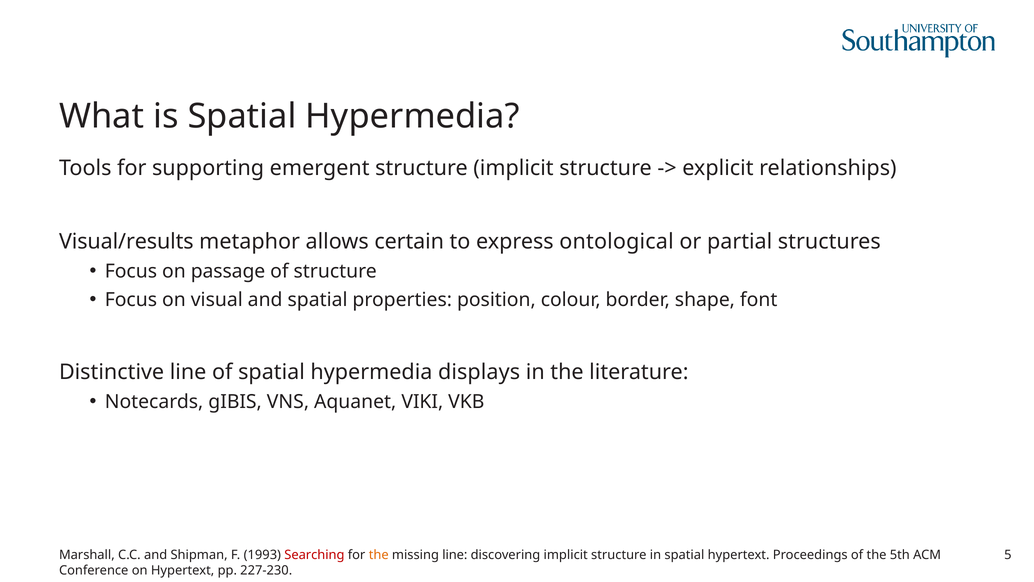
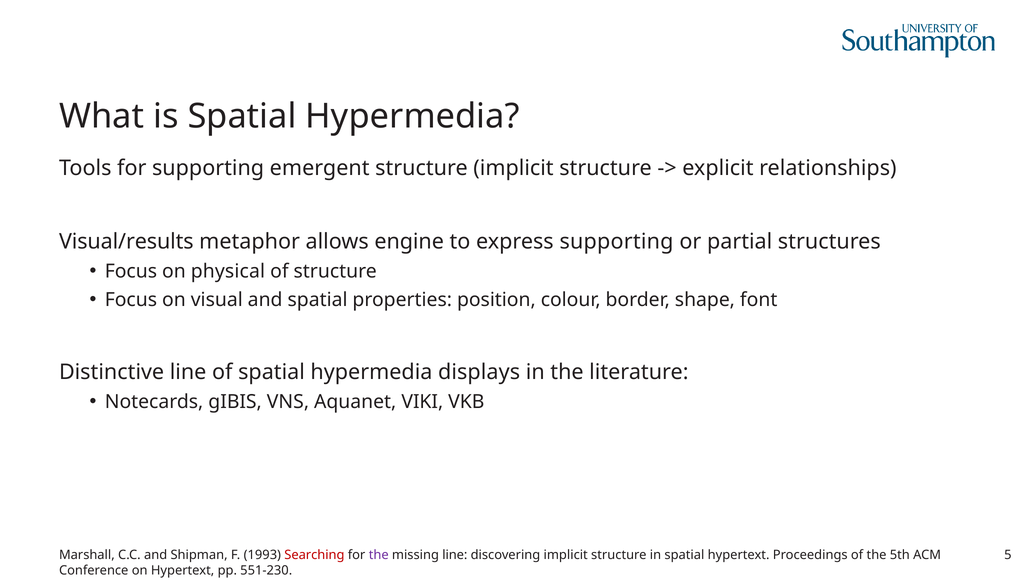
certain: certain -> engine
express ontological: ontological -> supporting
passage: passage -> physical
the at (379, 554) colour: orange -> purple
227-230: 227-230 -> 551-230
